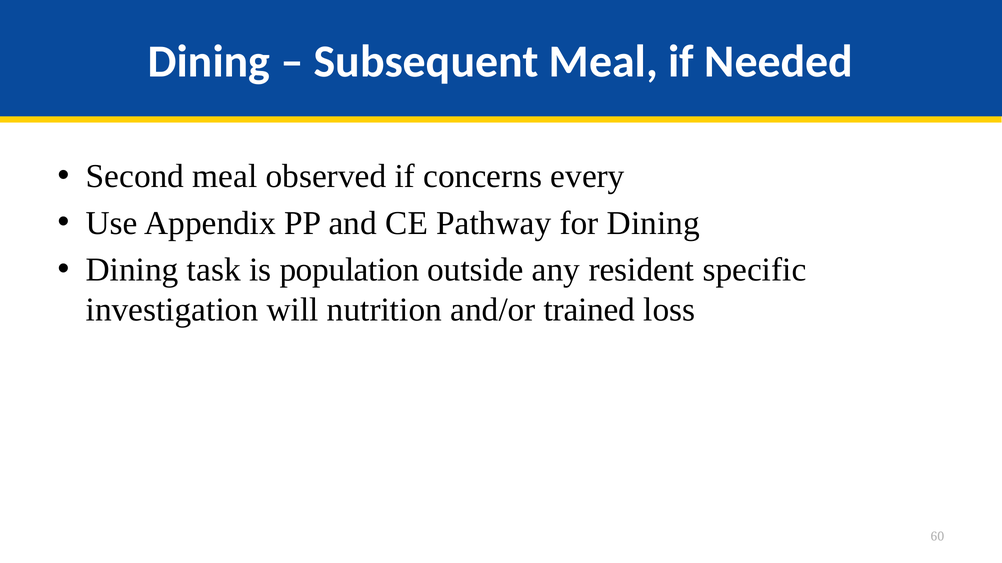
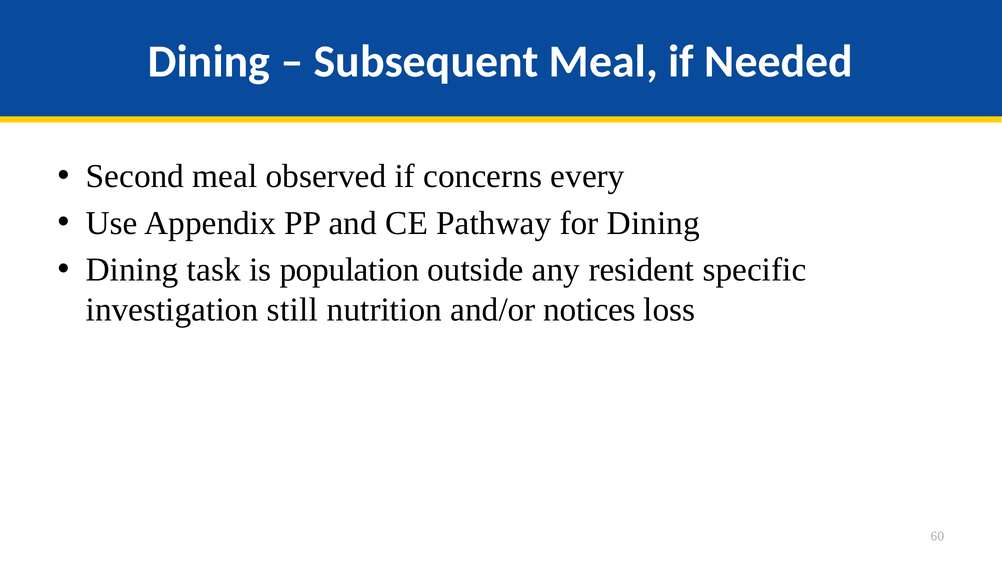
will: will -> still
trained: trained -> notices
